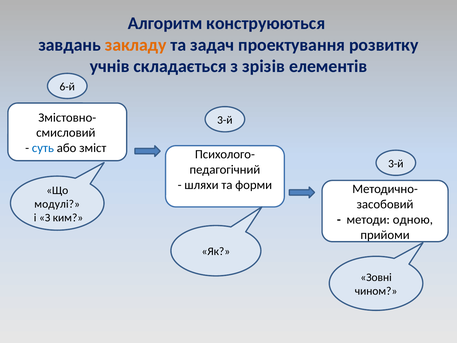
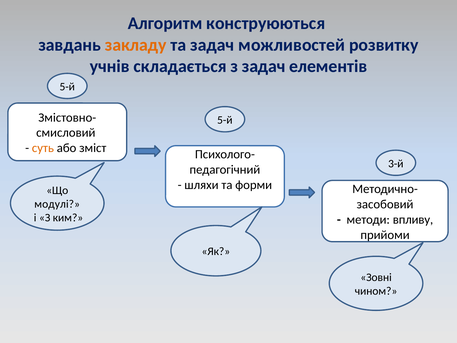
проектування: проектування -> можливостей
з зрізів: зрізів -> задач
6-й at (67, 87): 6-й -> 5-й
3-й at (225, 120): 3-й -> 5-й
суть colour: blue -> orange
одною: одною -> впливу
